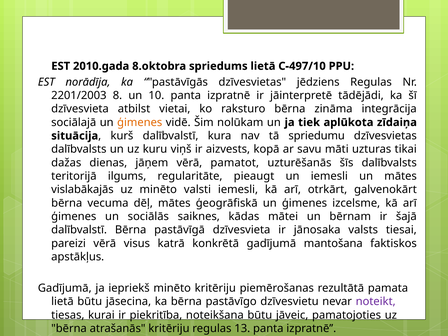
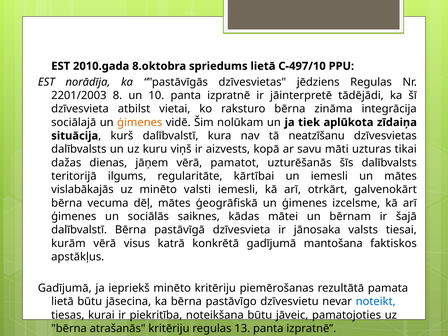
spriedumu: spriedumu -> neatzīšanu
pieaugt: pieaugt -> kārtībai
pareizi: pareizi -> kurām
noteikt colour: purple -> blue
